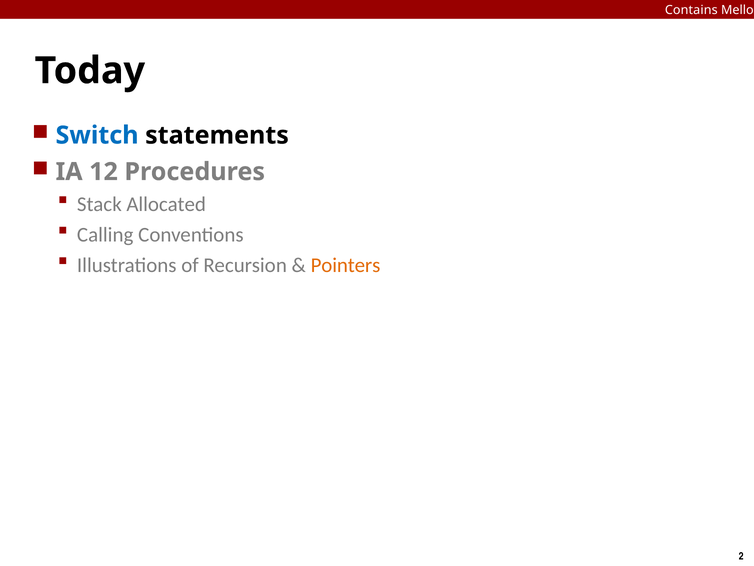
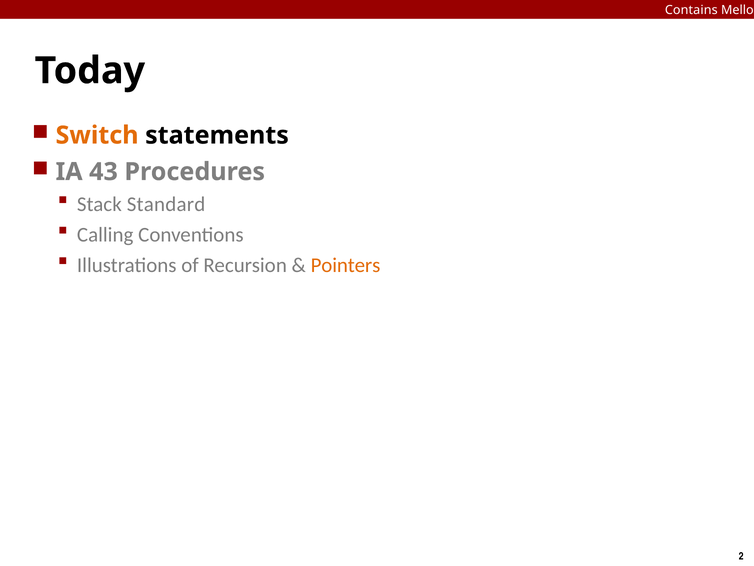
Switch colour: blue -> orange
12: 12 -> 43
Allocated: Allocated -> Standard
